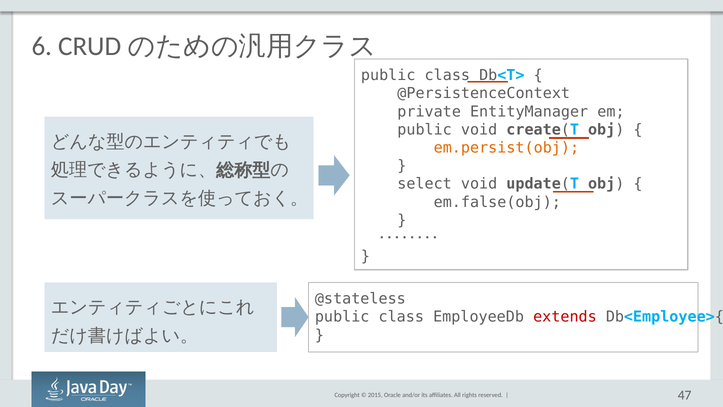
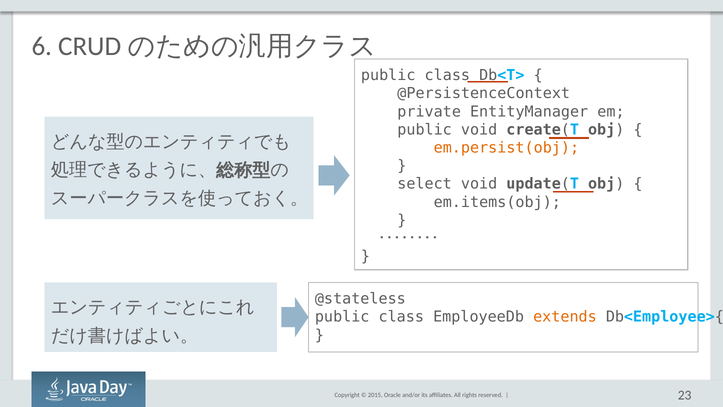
em.false(obj: em.false(obj -> em.items(obj
extends colour: red -> orange
47: 47 -> 23
